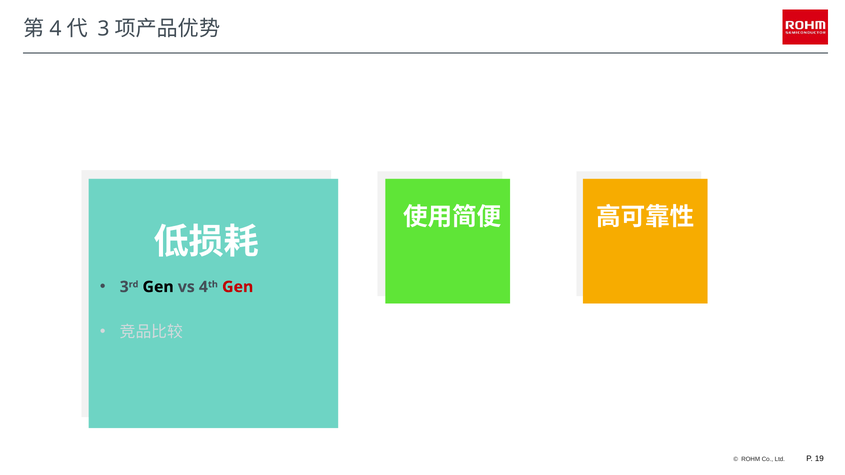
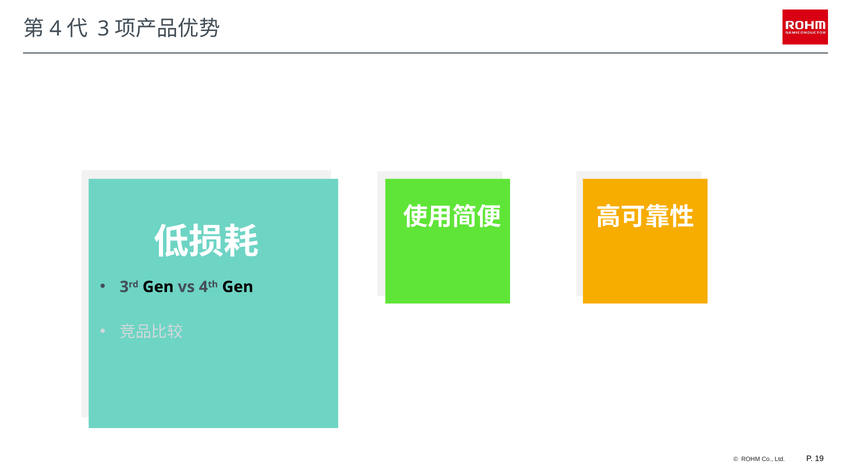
Gen at (238, 287) colour: red -> black
